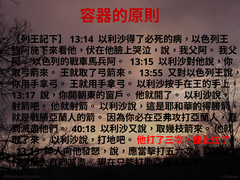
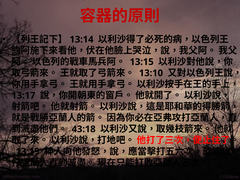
13:55: 13:55 -> 13:10
40:18: 40:18 -> 43:18
